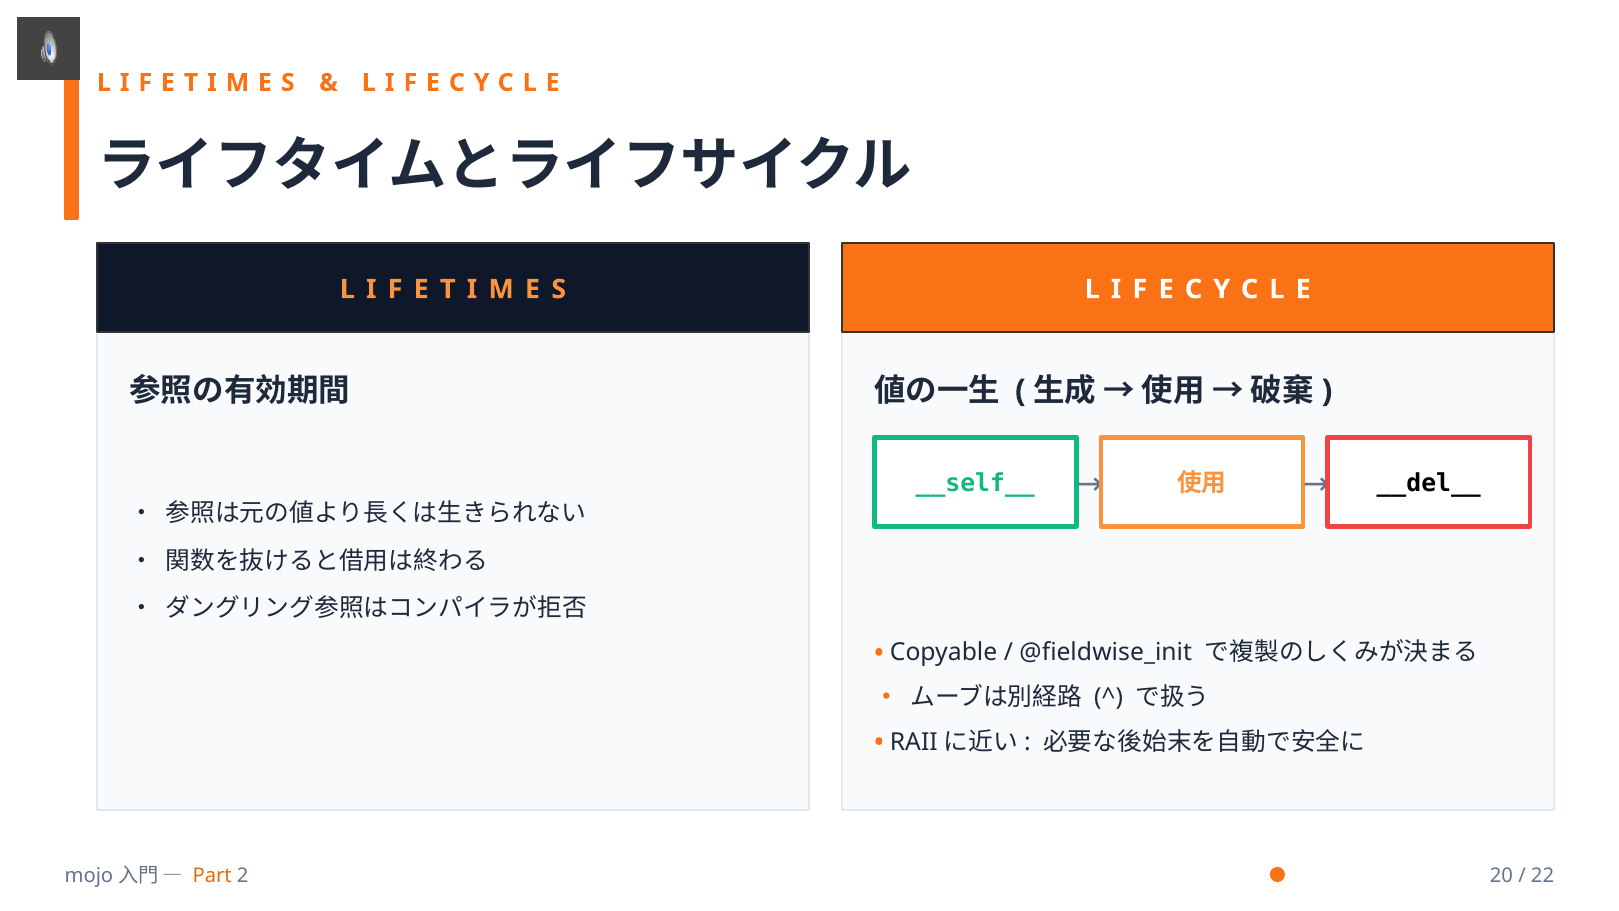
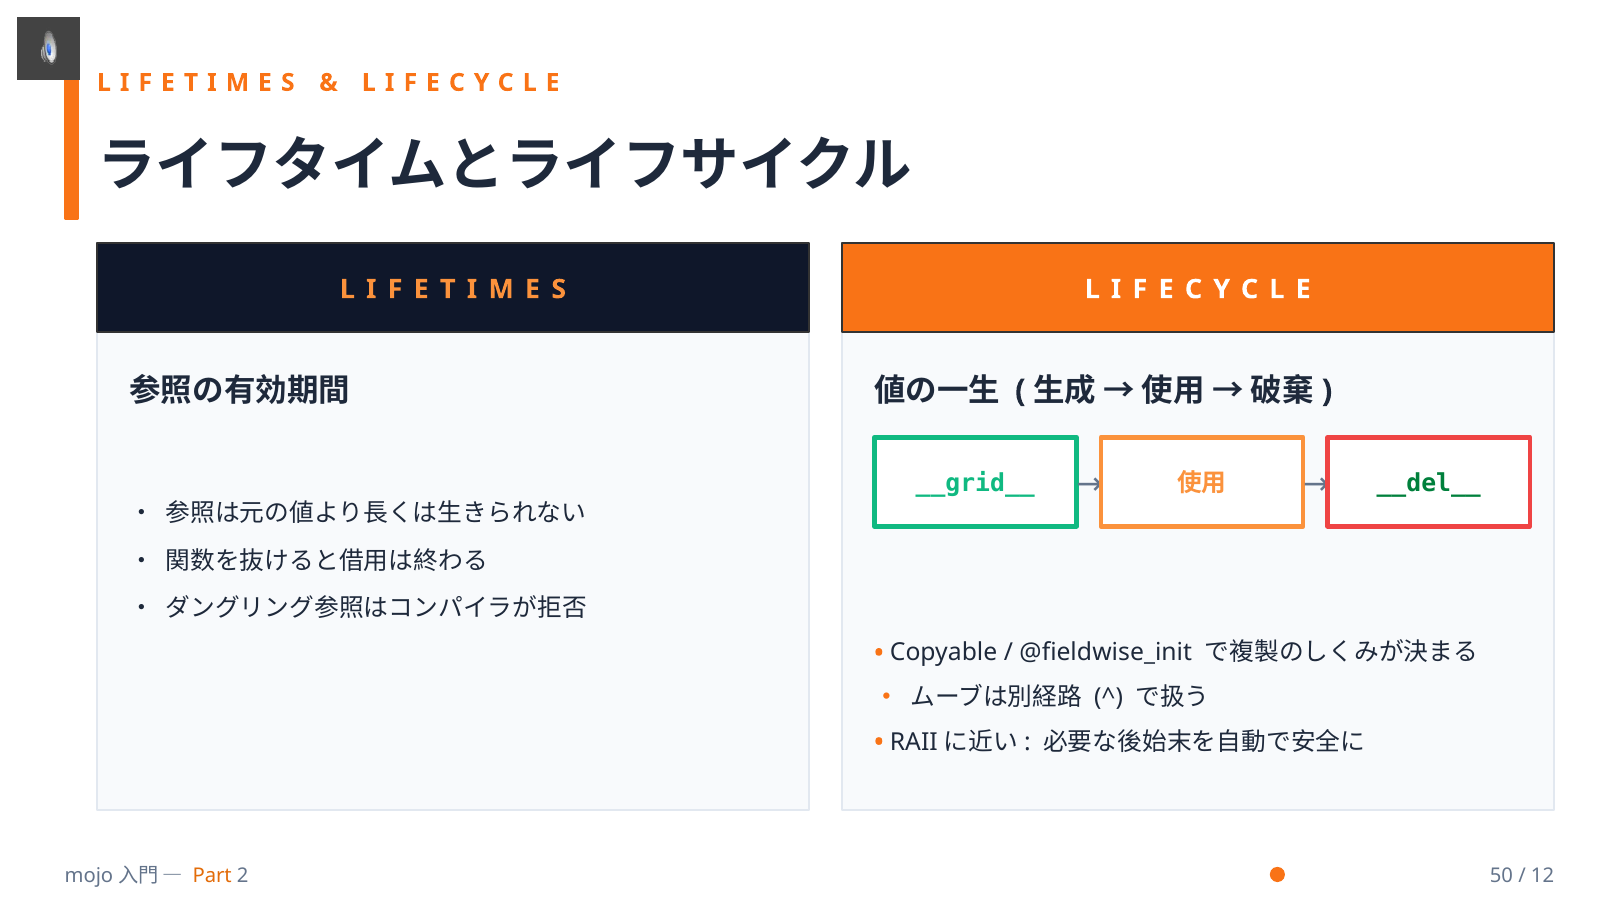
__self__: __self__ -> __grid__
__del__ colour: black -> green
20: 20 -> 50
22: 22 -> 12
